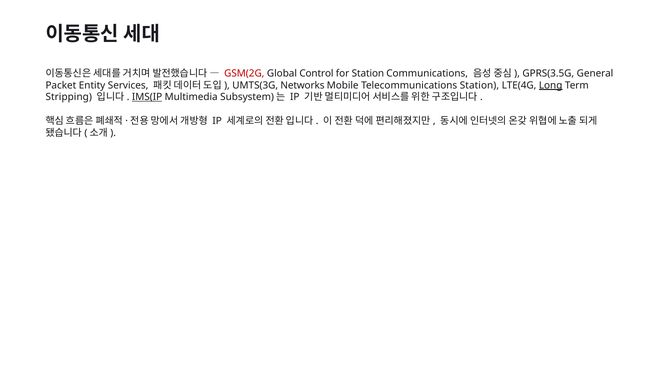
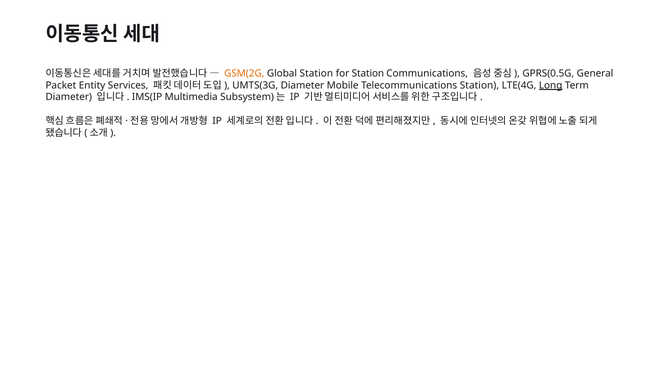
GSM(2G colour: red -> orange
Global Control: Control -> Station
GPRS(3.5G: GPRS(3.5G -> GPRS(0.5G
UMTS(3G Networks: Networks -> Diameter
Stripping at (69, 97): Stripping -> Diameter
IMS(IP underline: present -> none
